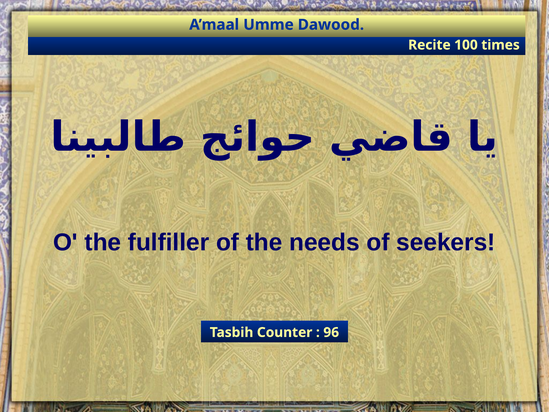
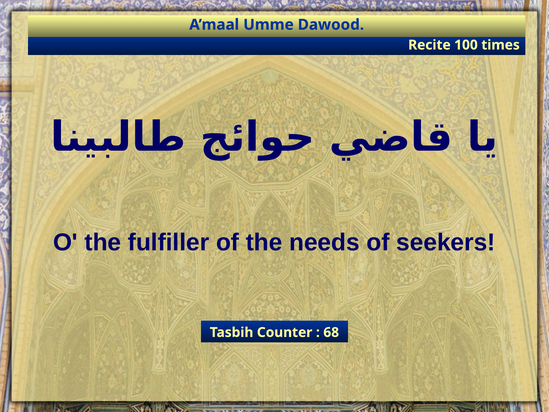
96: 96 -> 68
